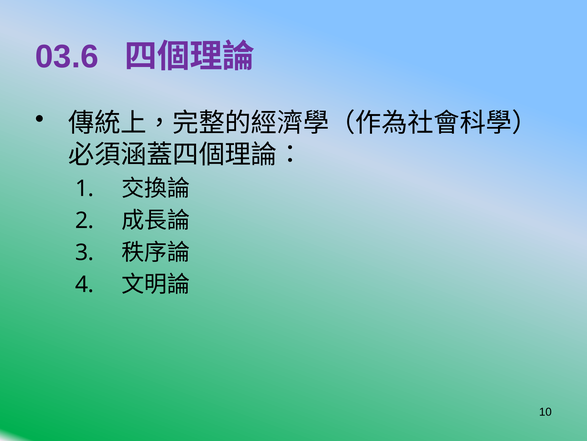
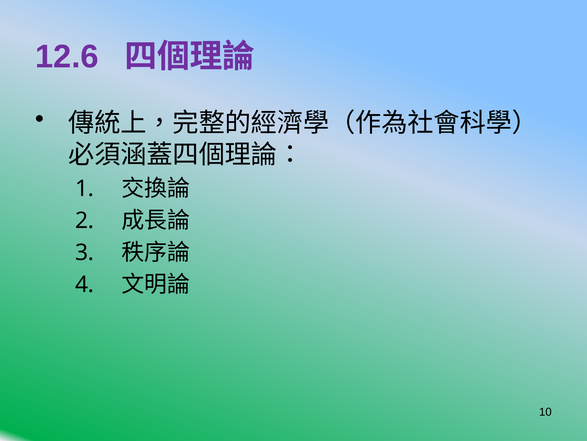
03.6: 03.6 -> 12.6
